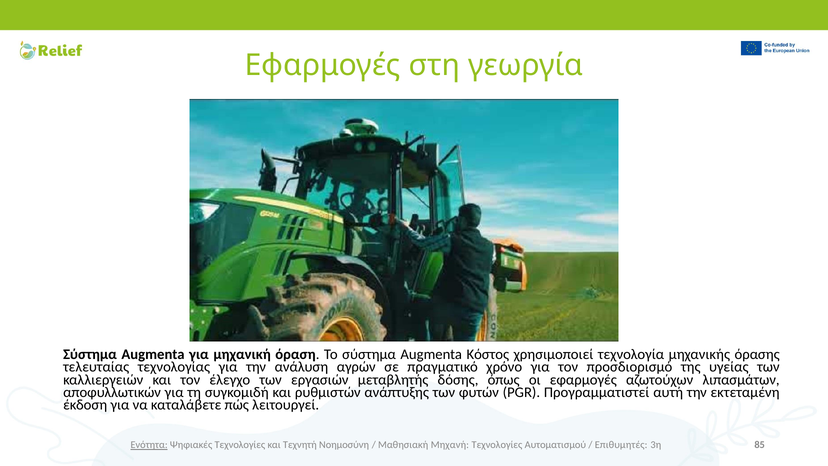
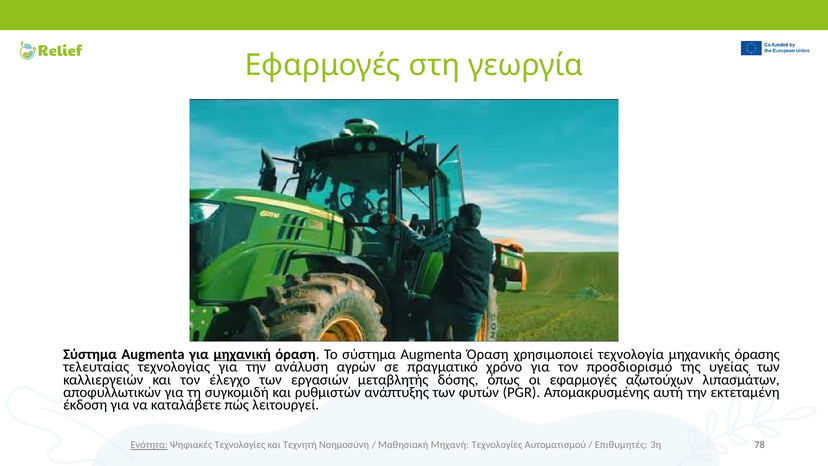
μηχανική underline: none -> present
Augmenta Κόστος: Κόστος -> Όραση
Προγραμματιστεί: Προγραμματιστεί -> Απομακρυσμένης
85: 85 -> 78
